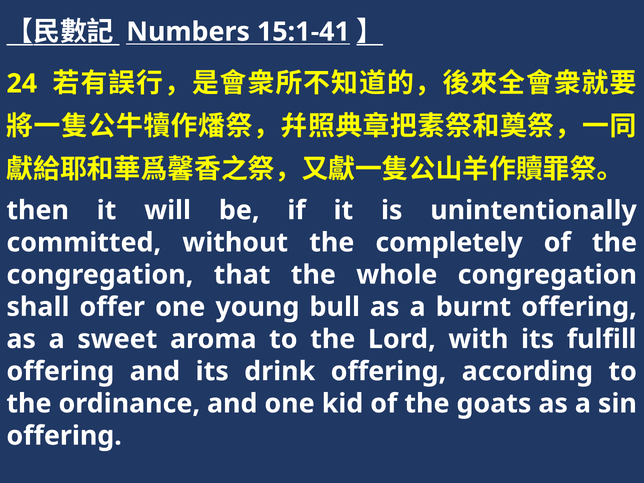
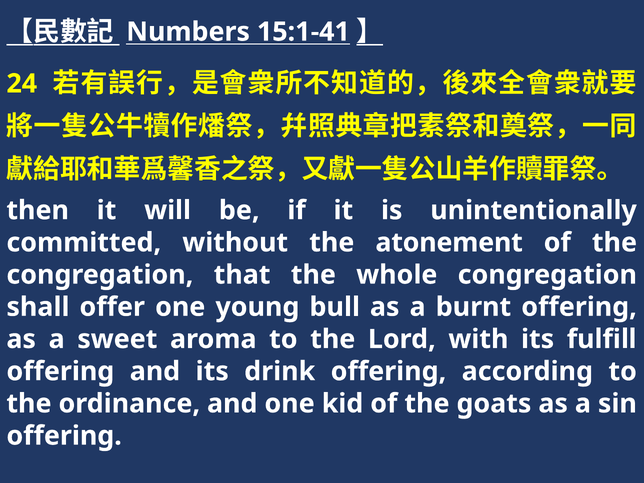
completely: completely -> atonement
